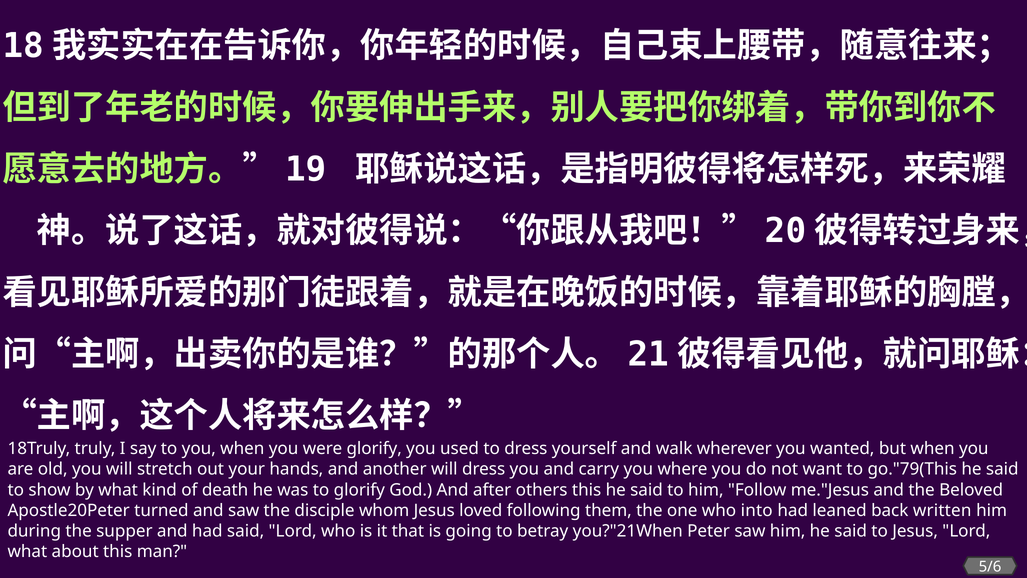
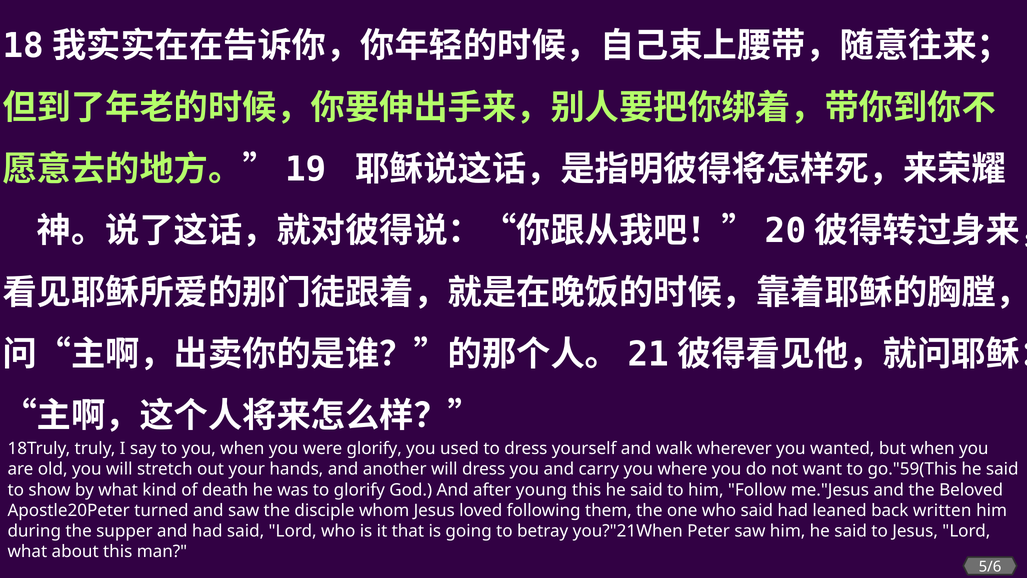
go."79(This: go."79(This -> go."59(This
others: others -> young
who into: into -> said
